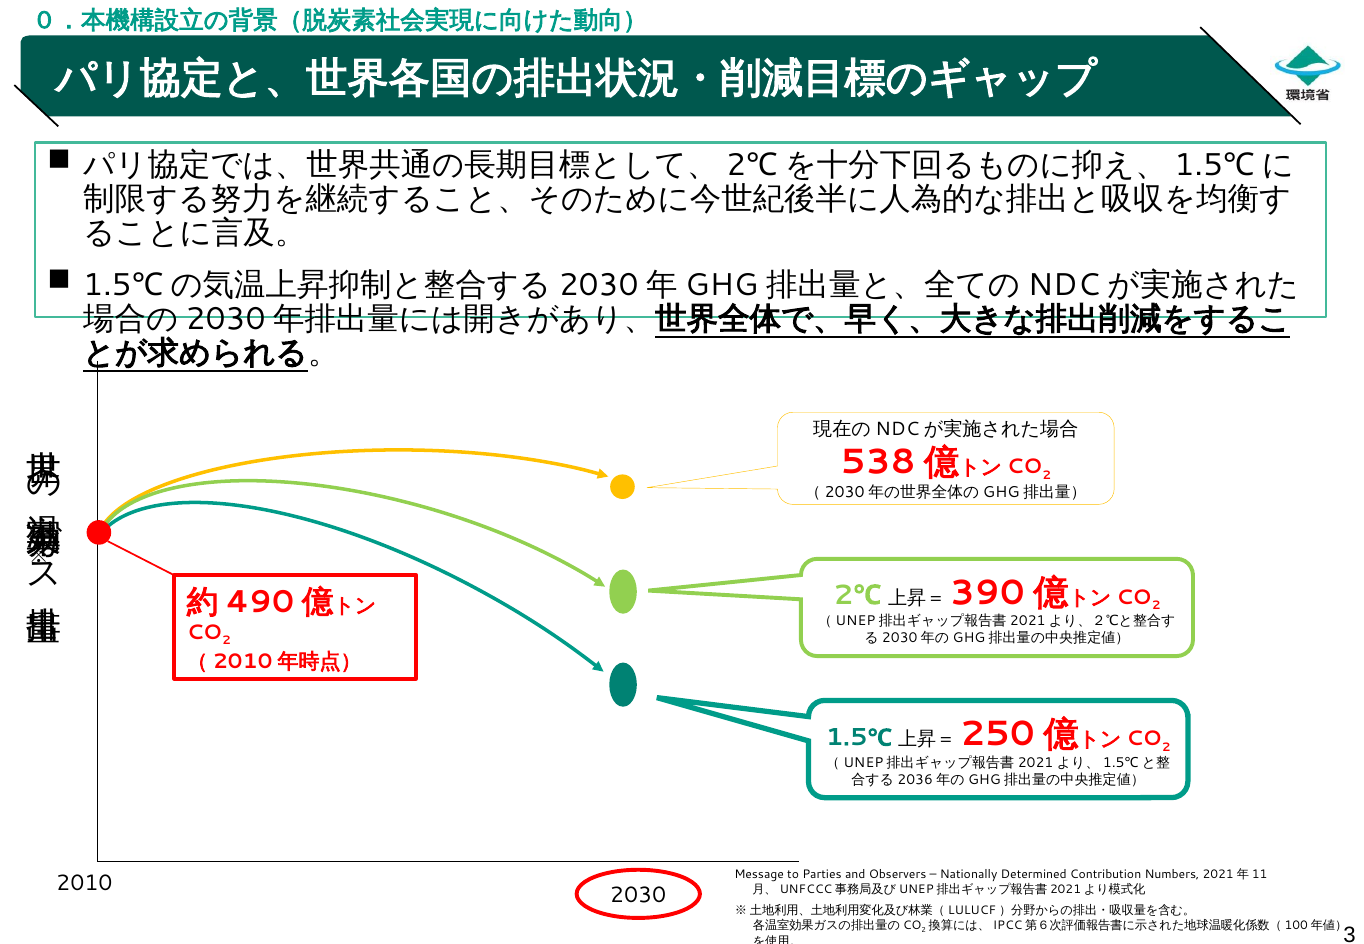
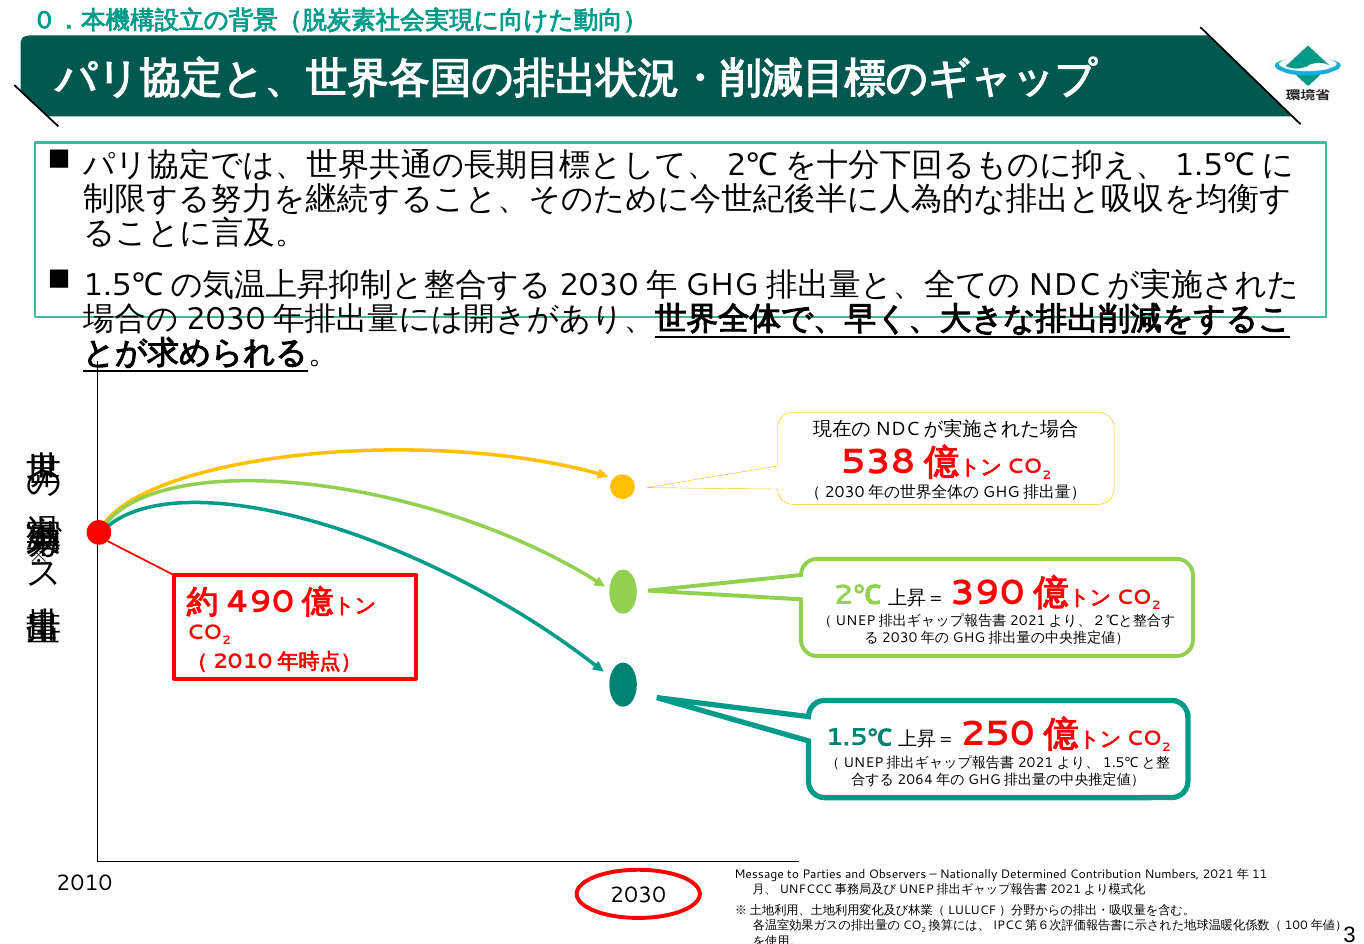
2036: 2036 -> 2064
